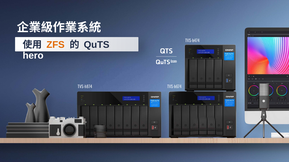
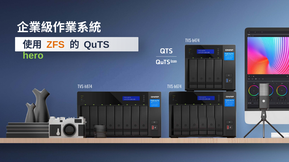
hero colour: white -> light green
